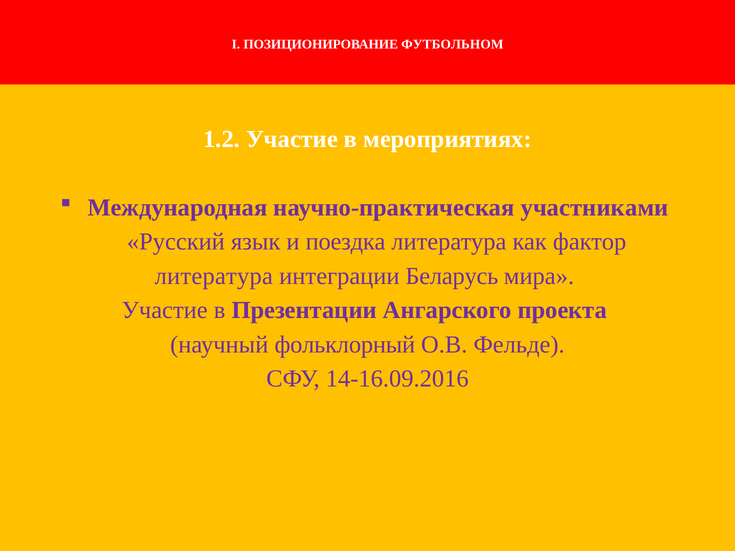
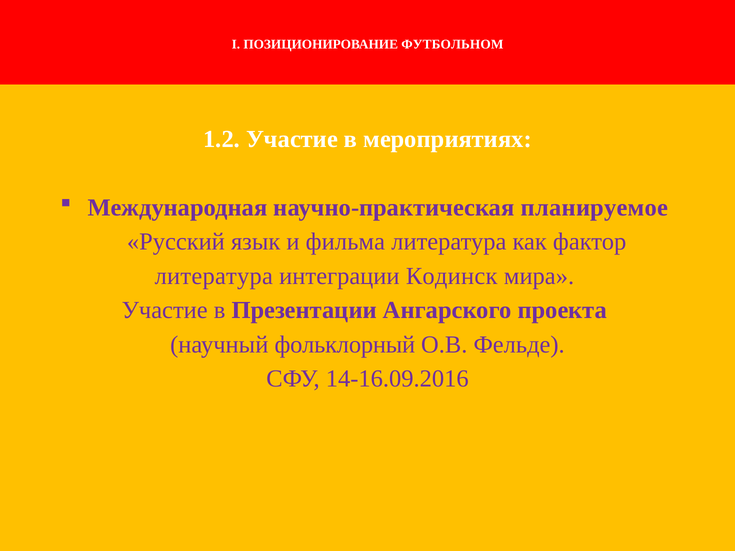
участниками: участниками -> планируемое
поездка: поездка -> фильма
Беларусь: Беларусь -> Кодинск
